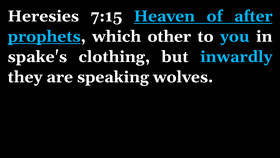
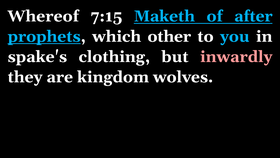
Heresies: Heresies -> Whereof
Heaven: Heaven -> Maketh
inwardly colour: light blue -> pink
speaking: speaking -> kingdom
